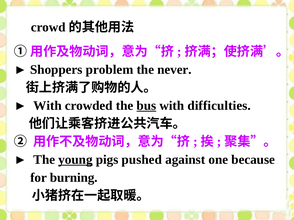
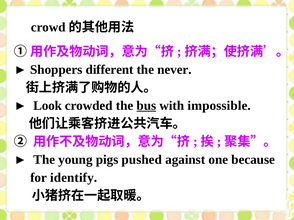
problem: problem -> different
With at (48, 106): With -> Look
difficulties: difficulties -> impossible
young underline: present -> none
burning: burning -> identify
